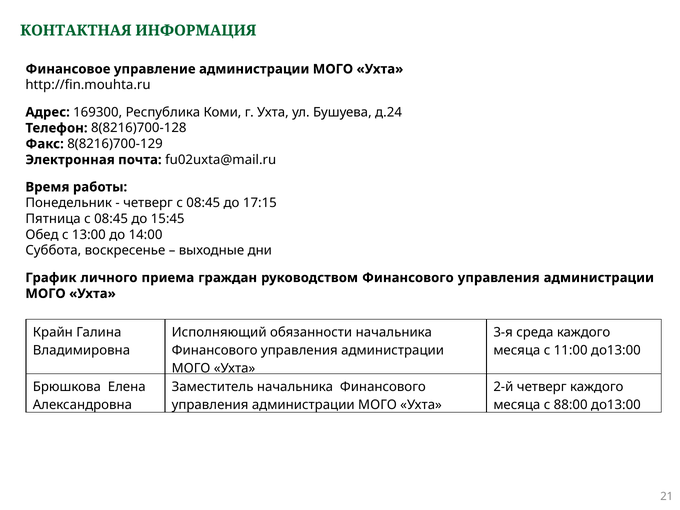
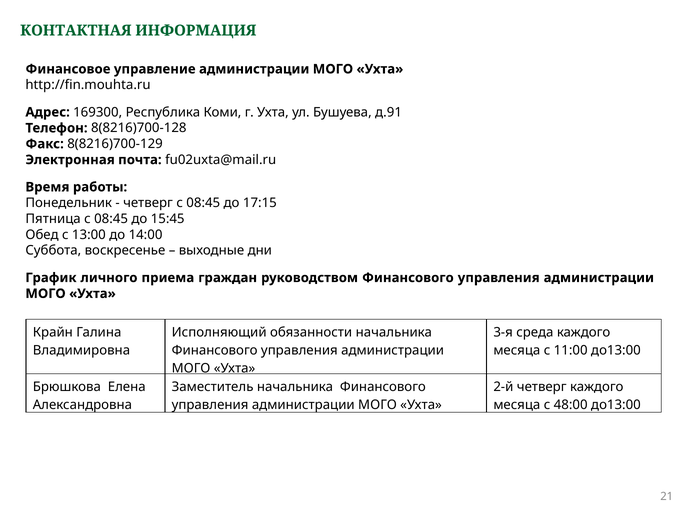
д.24: д.24 -> д.91
88:00: 88:00 -> 48:00
